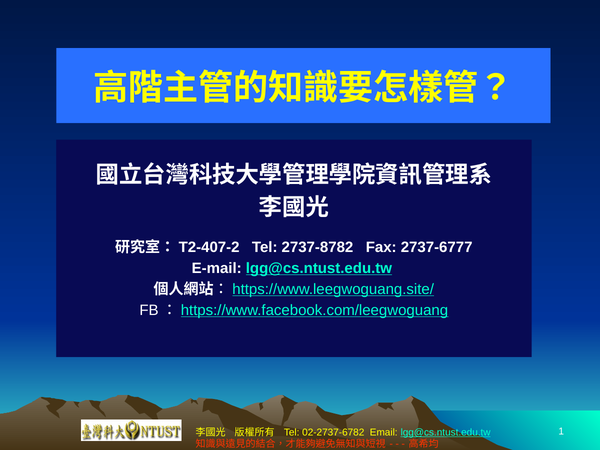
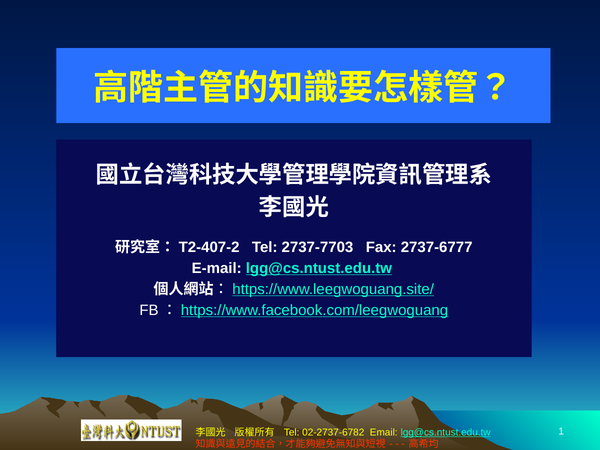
2737-8782: 2737-8782 -> 2737-7703
